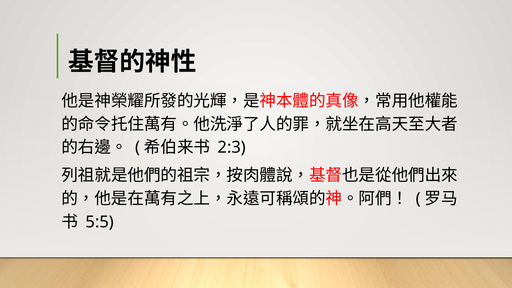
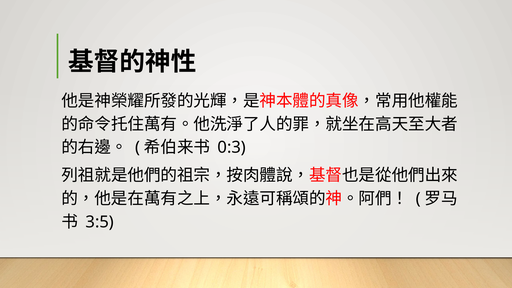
2:3: 2:3 -> 0:3
5:5: 5:5 -> 3:5
